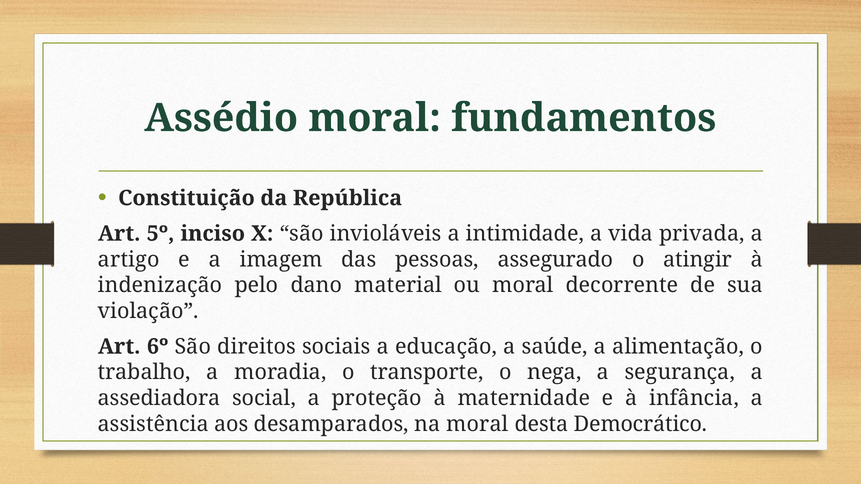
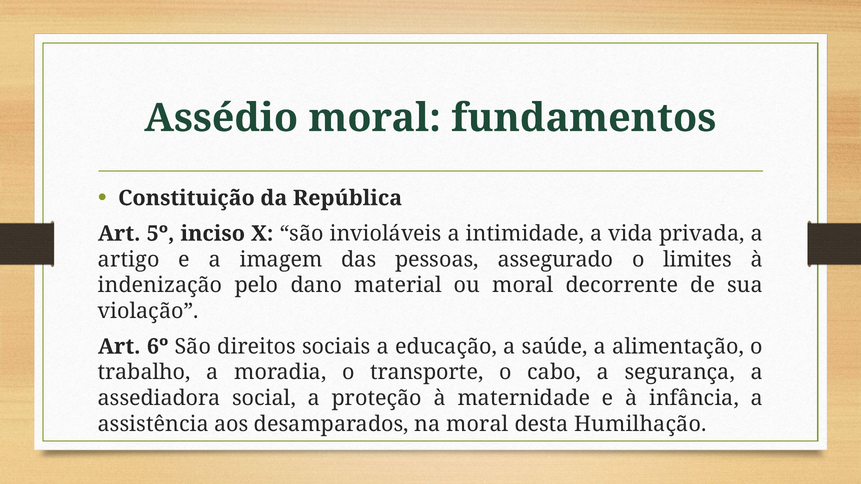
atingir: atingir -> limites
nega: nega -> cabo
Democrático: Democrático -> Humilhação
